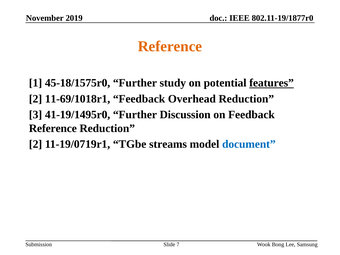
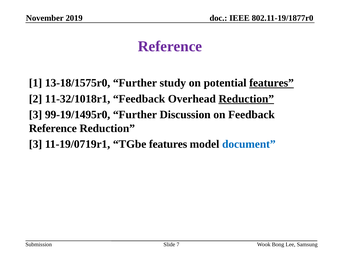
Reference at (170, 46) colour: orange -> purple
45-18/1575r0: 45-18/1575r0 -> 13-18/1575r0
11-69/1018r1: 11-69/1018r1 -> 11-32/1018r1
Reduction at (246, 99) underline: none -> present
41-19/1495r0: 41-19/1495r0 -> 99-19/1495r0
2 at (36, 144): 2 -> 3
TGbe streams: streams -> features
